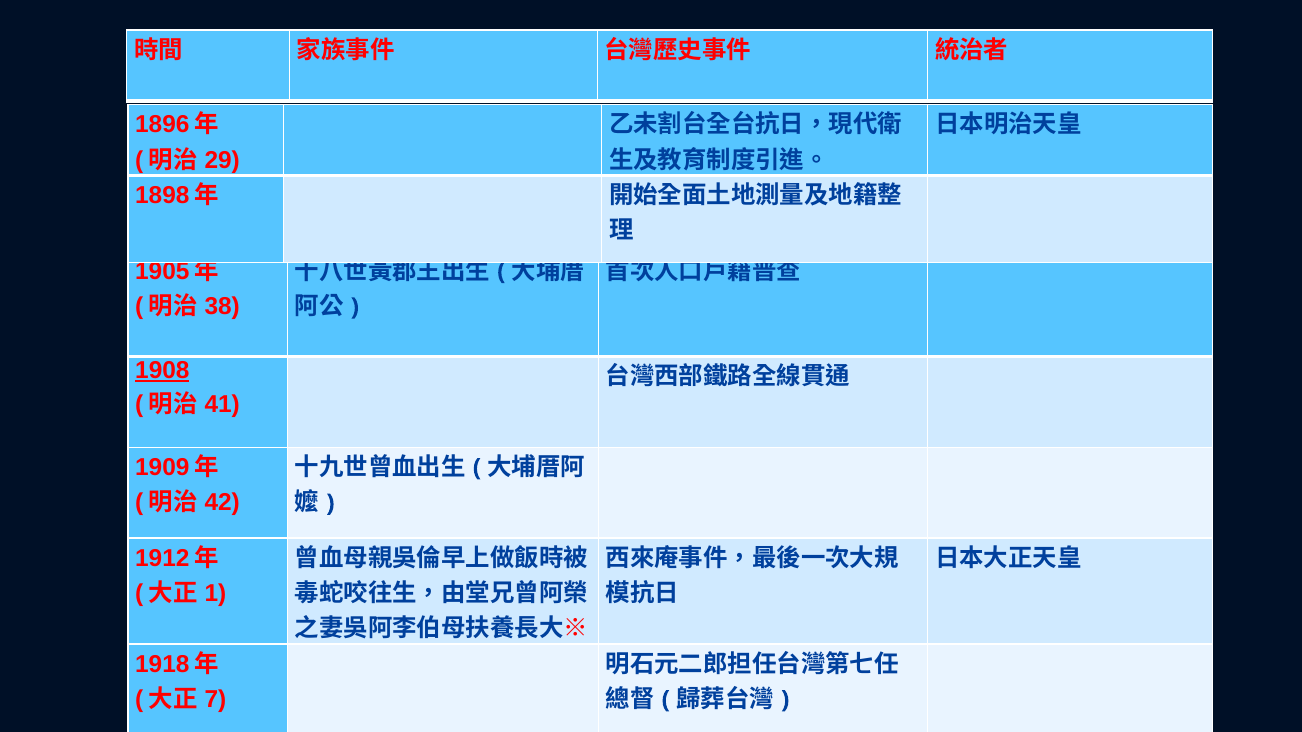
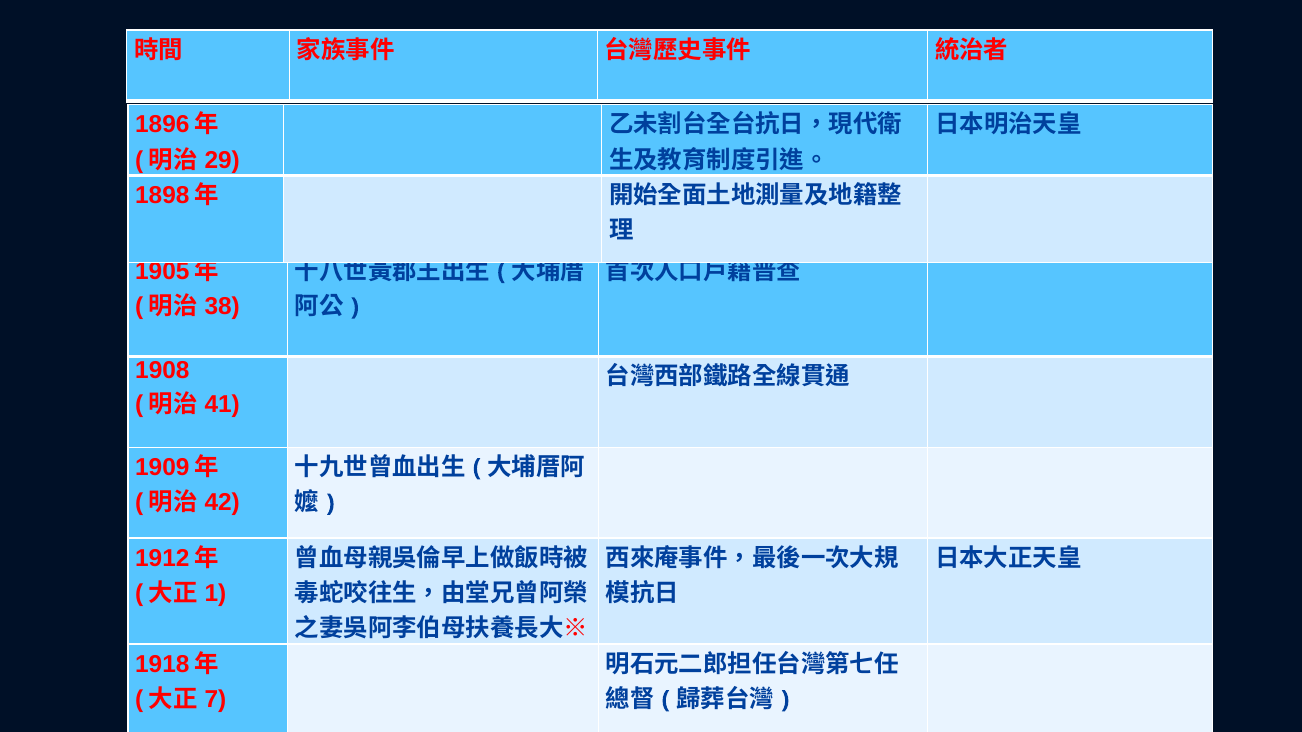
1908 underline: present -> none
